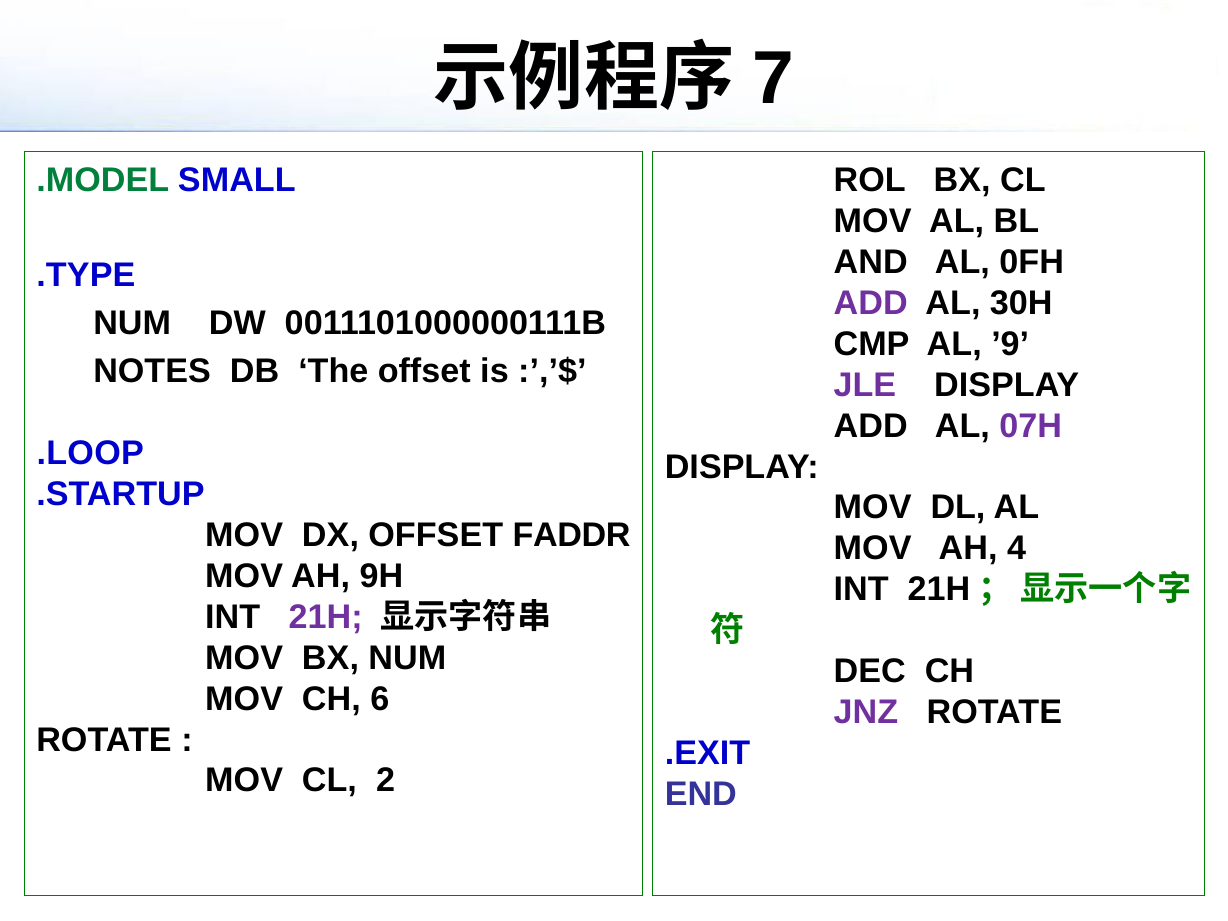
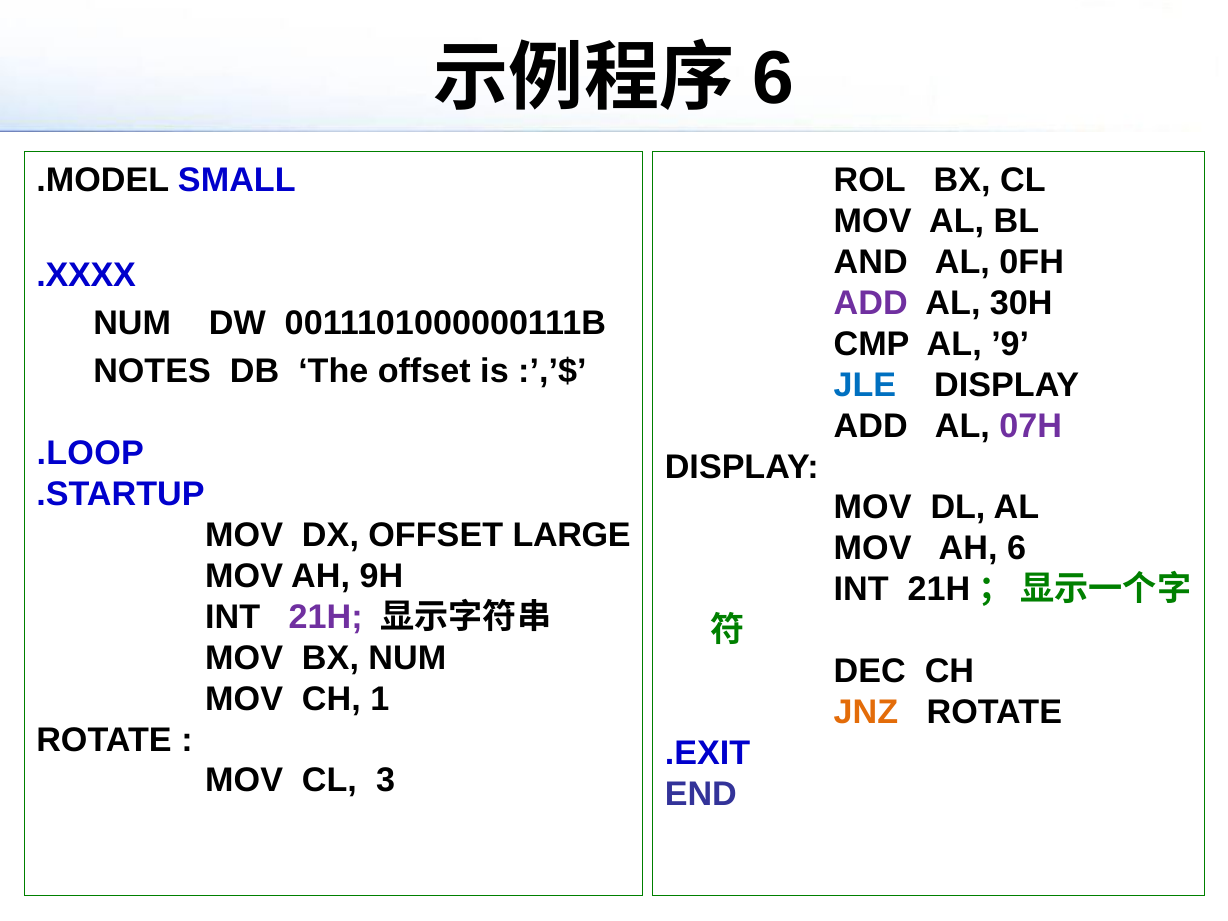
7 at (773, 79): 7 -> 6
.MODEL colour: green -> black
.TYPE: .TYPE -> .XXXX
JLE colour: purple -> blue
FADDR: FADDR -> LARGE
AH 4: 4 -> 6
6: 6 -> 1
JNZ colour: purple -> orange
2: 2 -> 3
